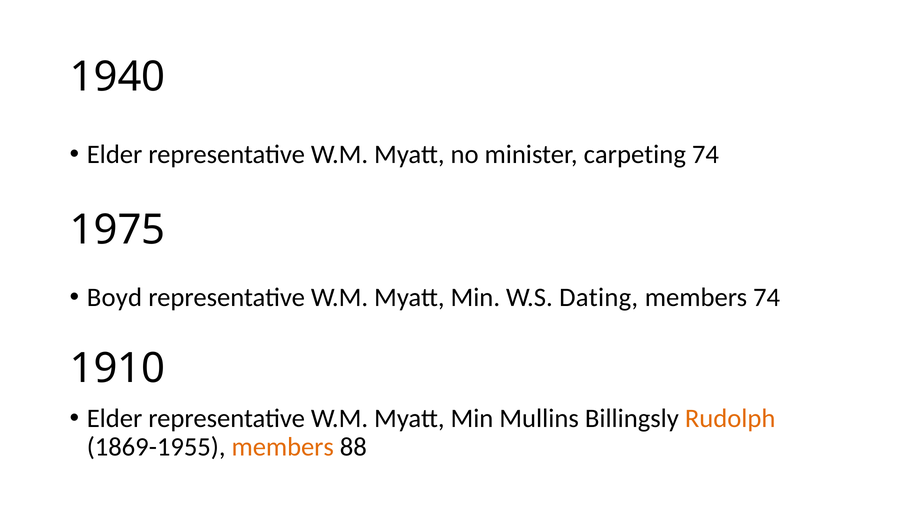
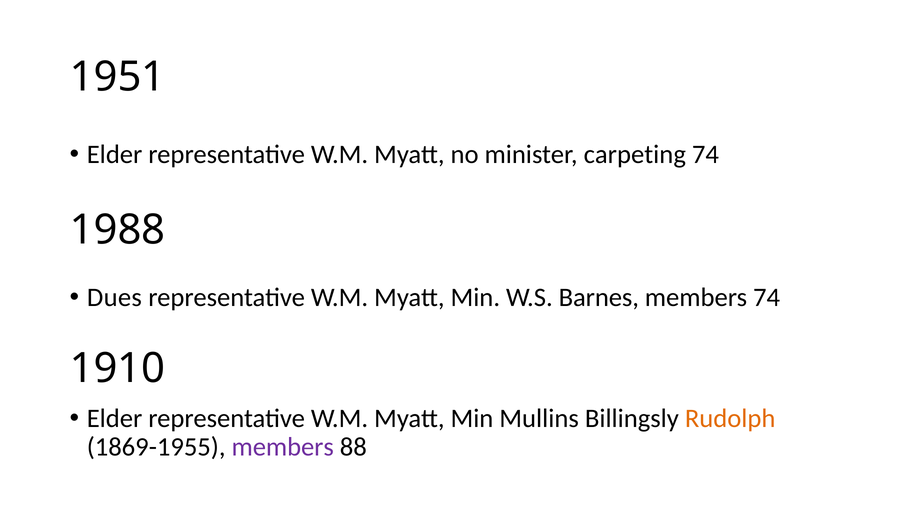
1940: 1940 -> 1951
1975: 1975 -> 1988
Boyd: Boyd -> Dues
Dating: Dating -> Barnes
members at (283, 447) colour: orange -> purple
